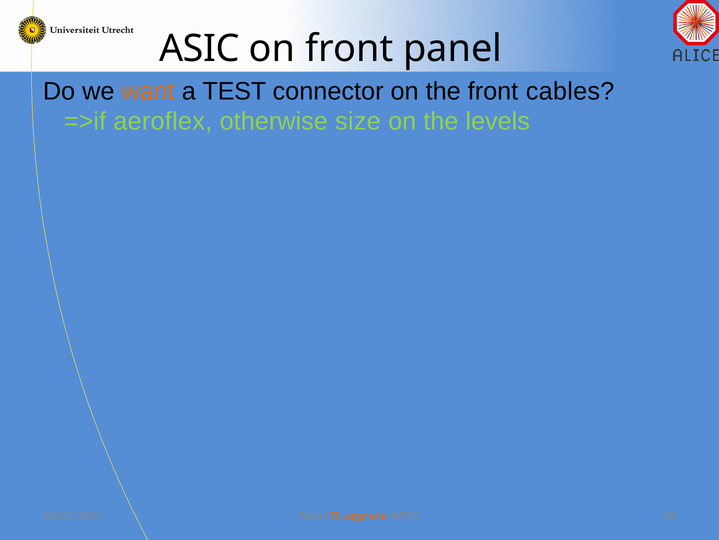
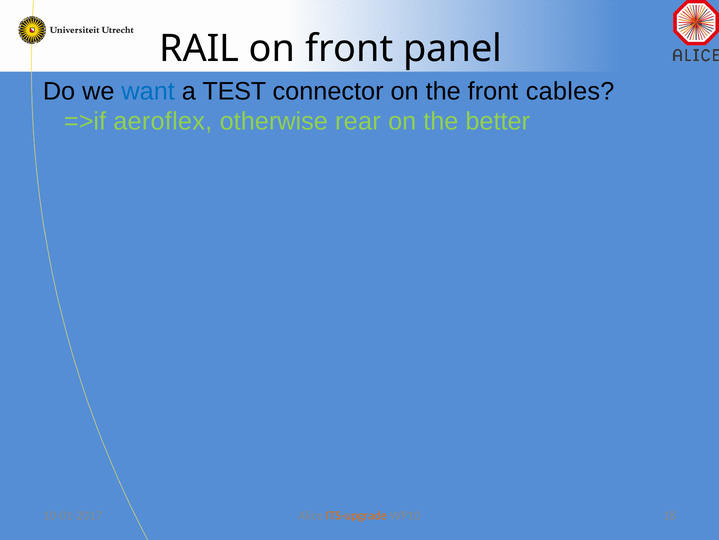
ASIC: ASIC -> RAIL
want colour: orange -> blue
size: size -> rear
levels: levels -> better
